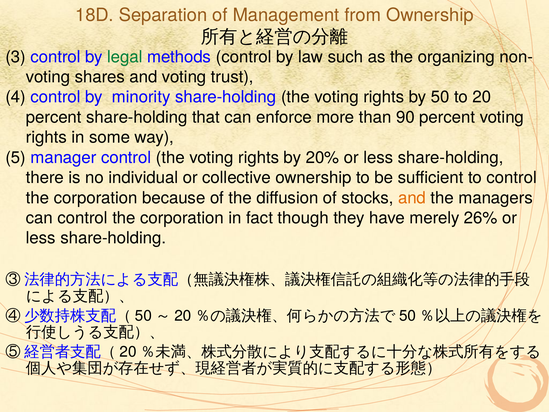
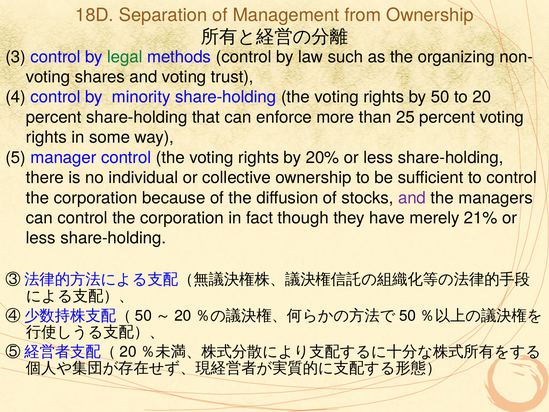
90: 90 -> 25
and at (412, 198) colour: orange -> purple
26%: 26% -> 21%
